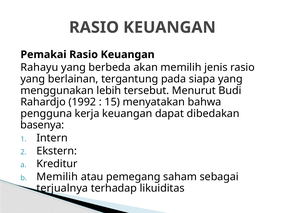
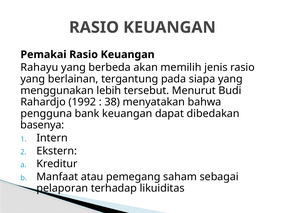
15: 15 -> 38
kerja: kerja -> bank
Memilih at (57, 177): Memilih -> Manfaat
terjualnya: terjualnya -> pelaporan
